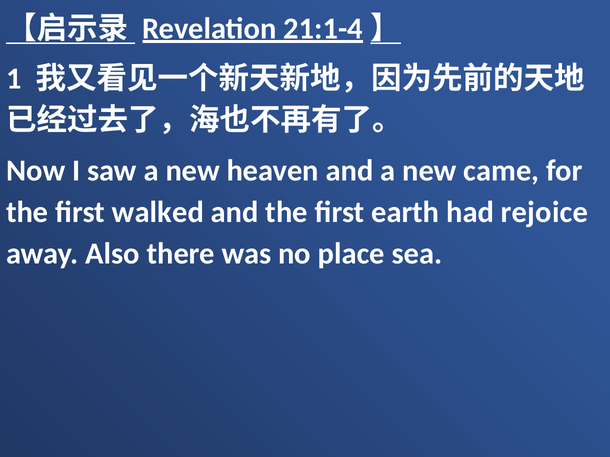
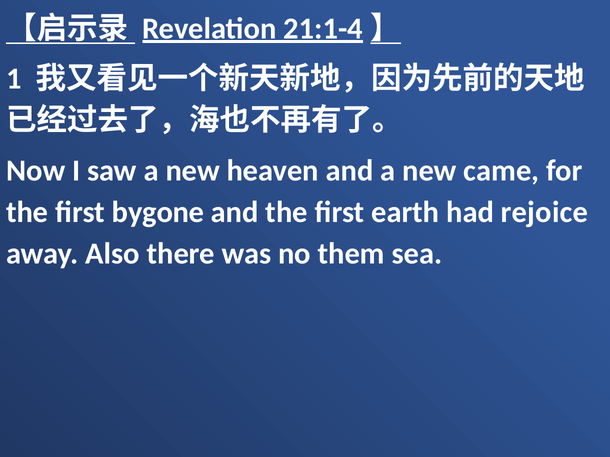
walked: walked -> bygone
place: place -> them
